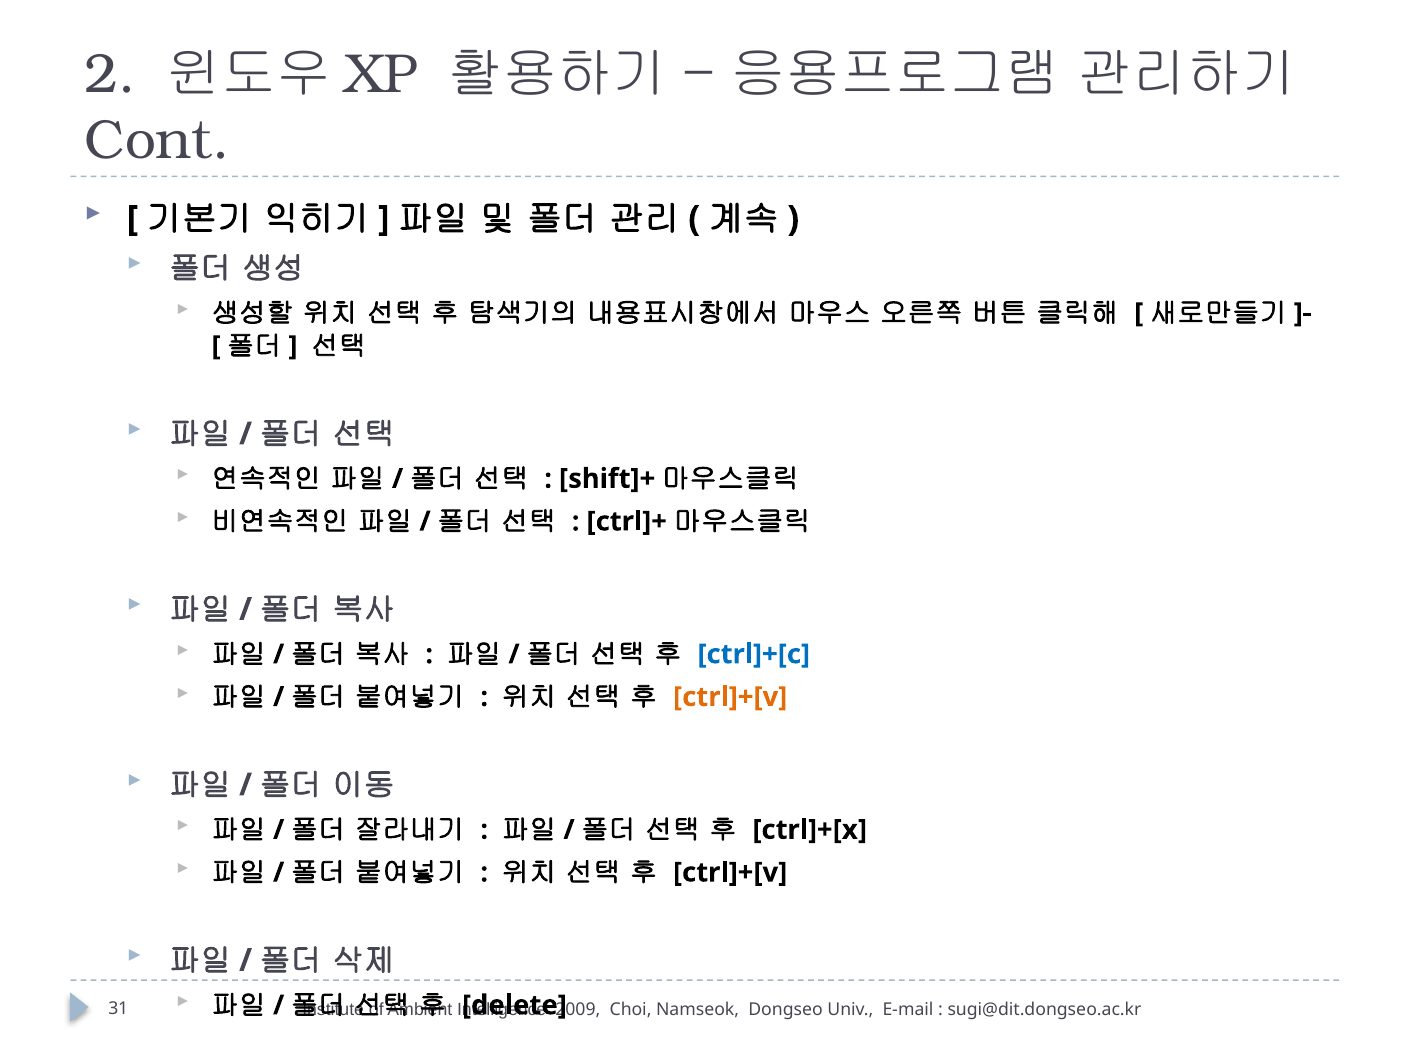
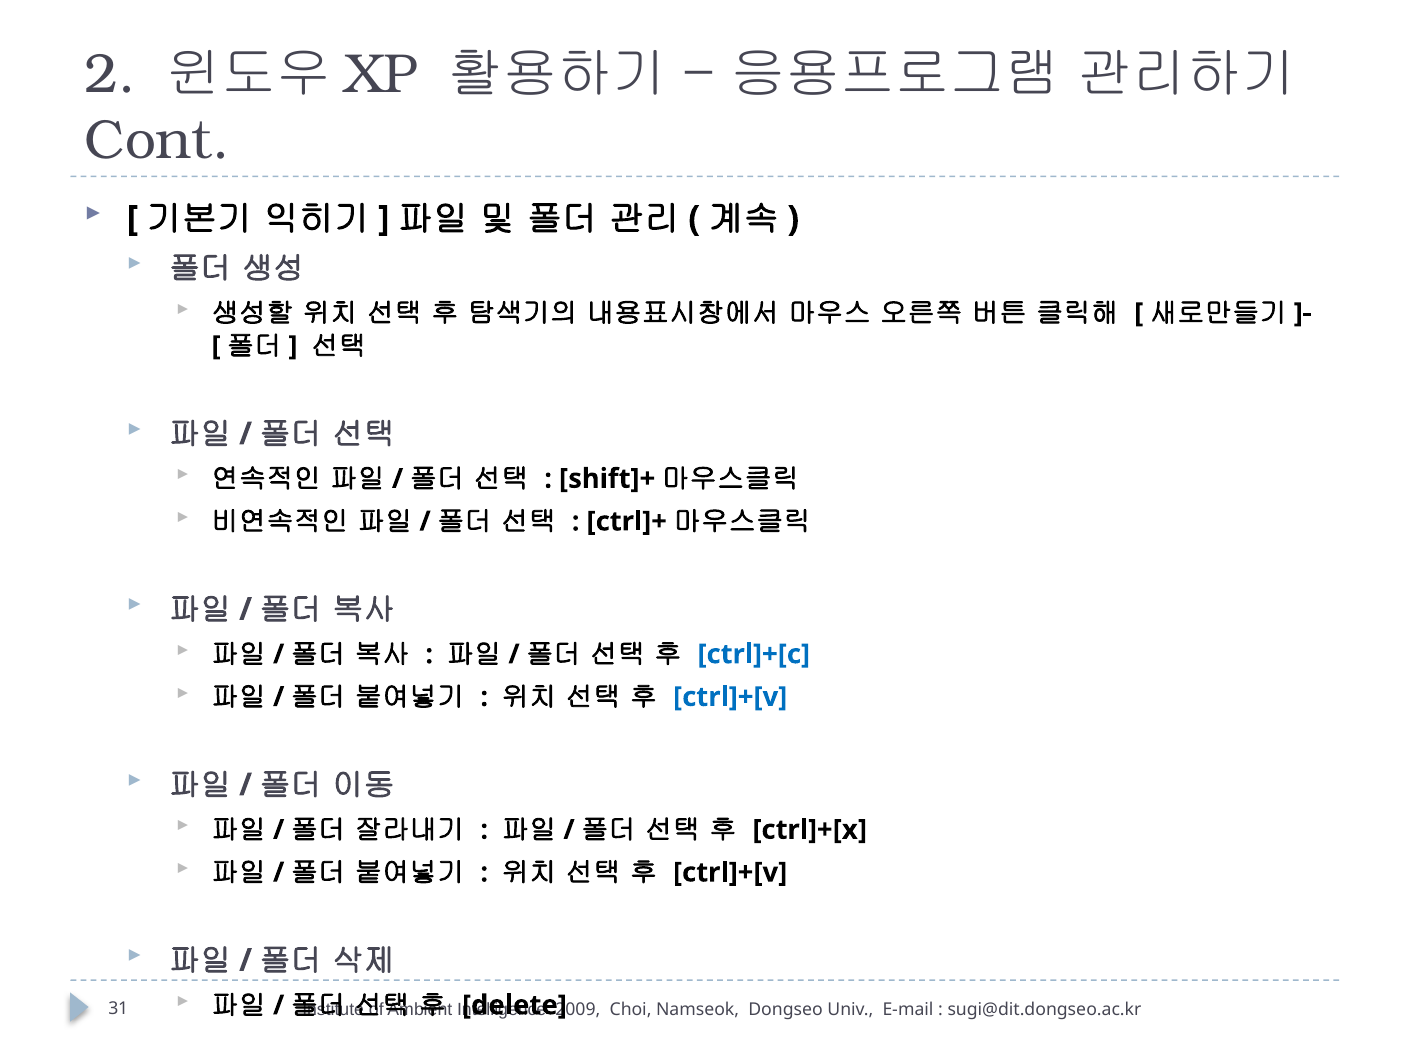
ctrl]+[v at (730, 697) colour: orange -> blue
